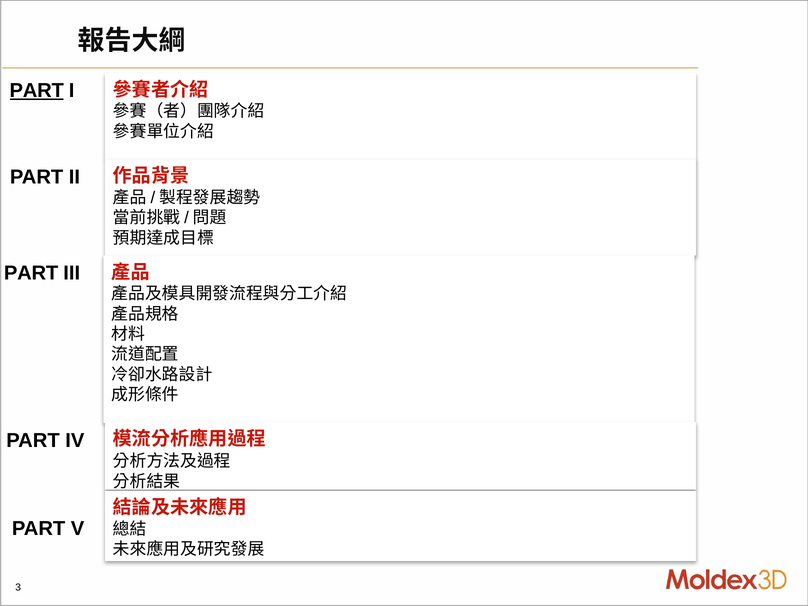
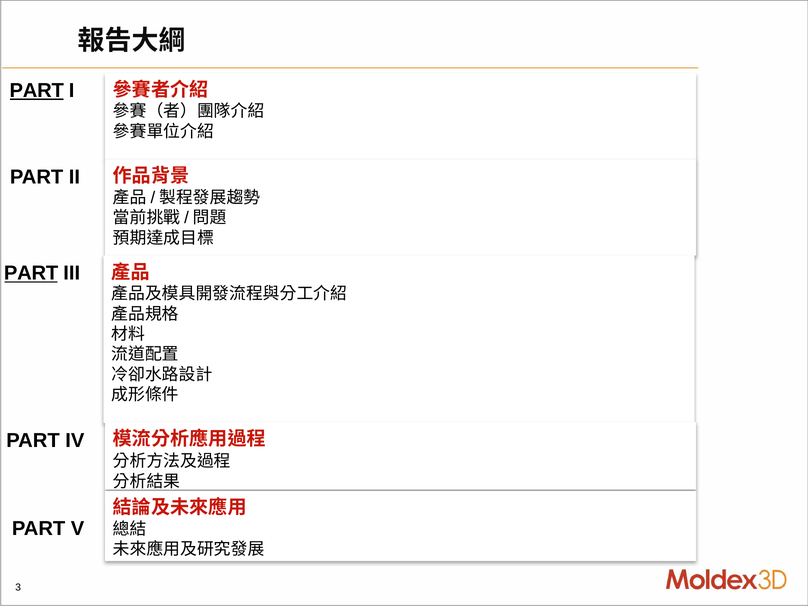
PART at (31, 273) underline: none -> present
